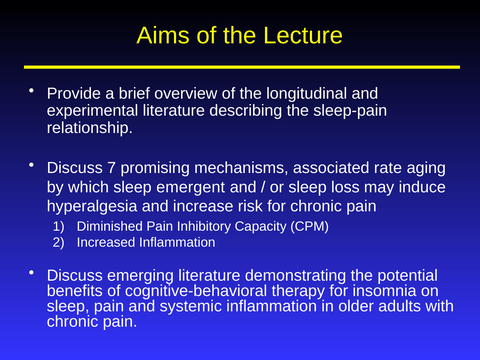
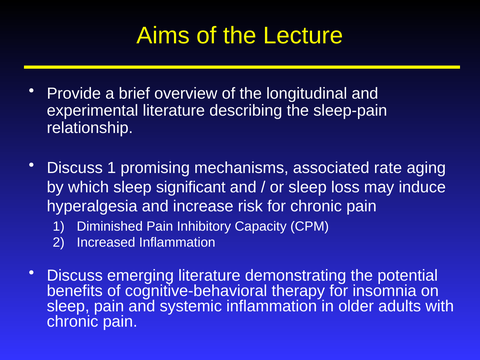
Discuss 7: 7 -> 1
emergent: emergent -> significant
